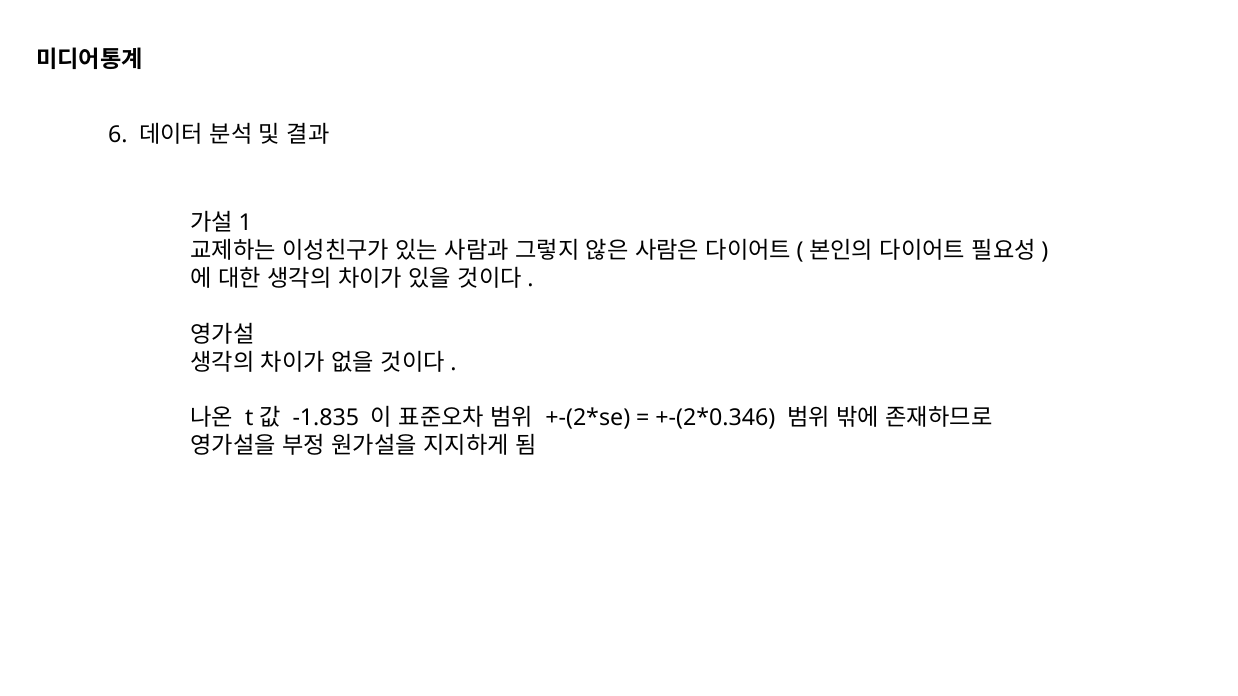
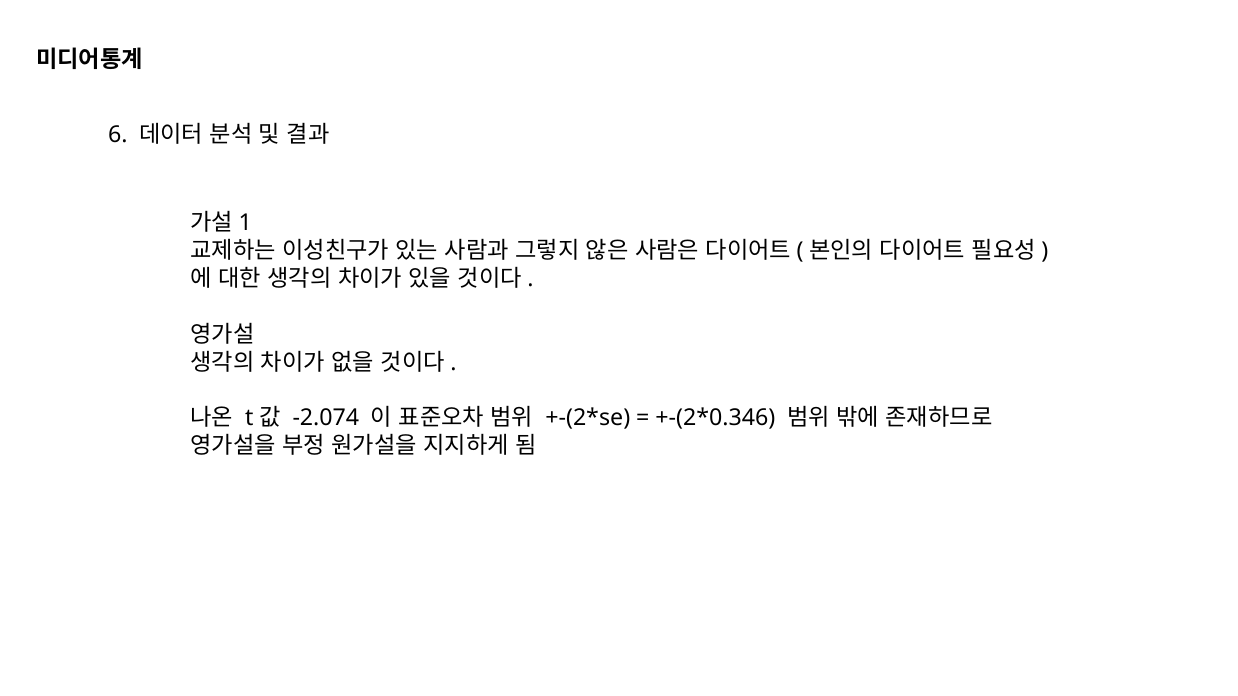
-1.835: -1.835 -> -2.074
